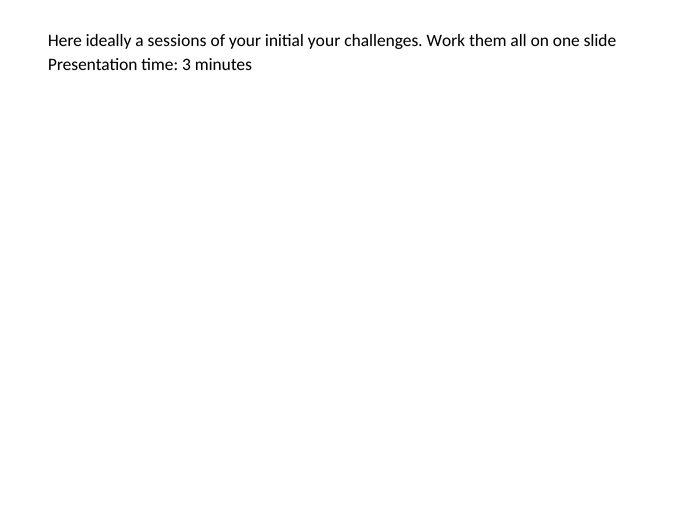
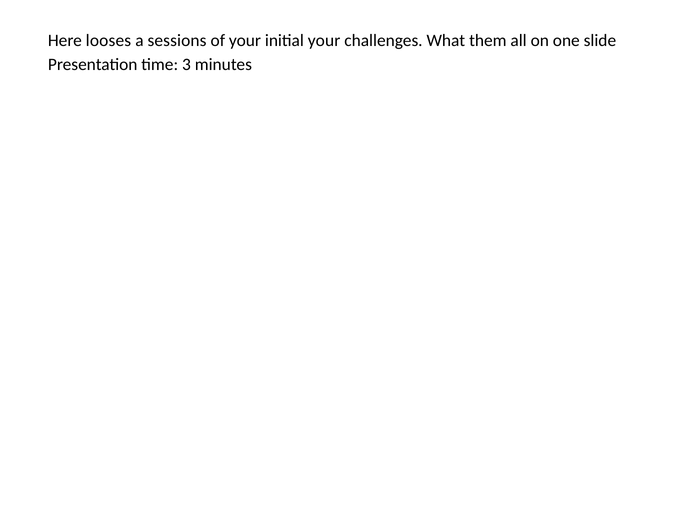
ideally: ideally -> looses
Work: Work -> What
